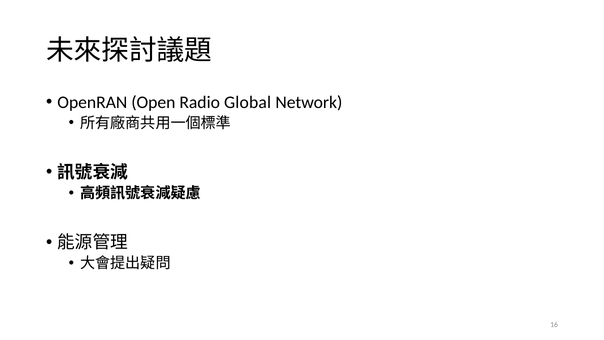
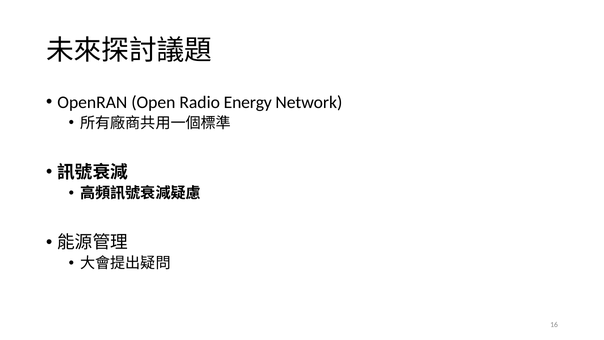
Global: Global -> Energy
